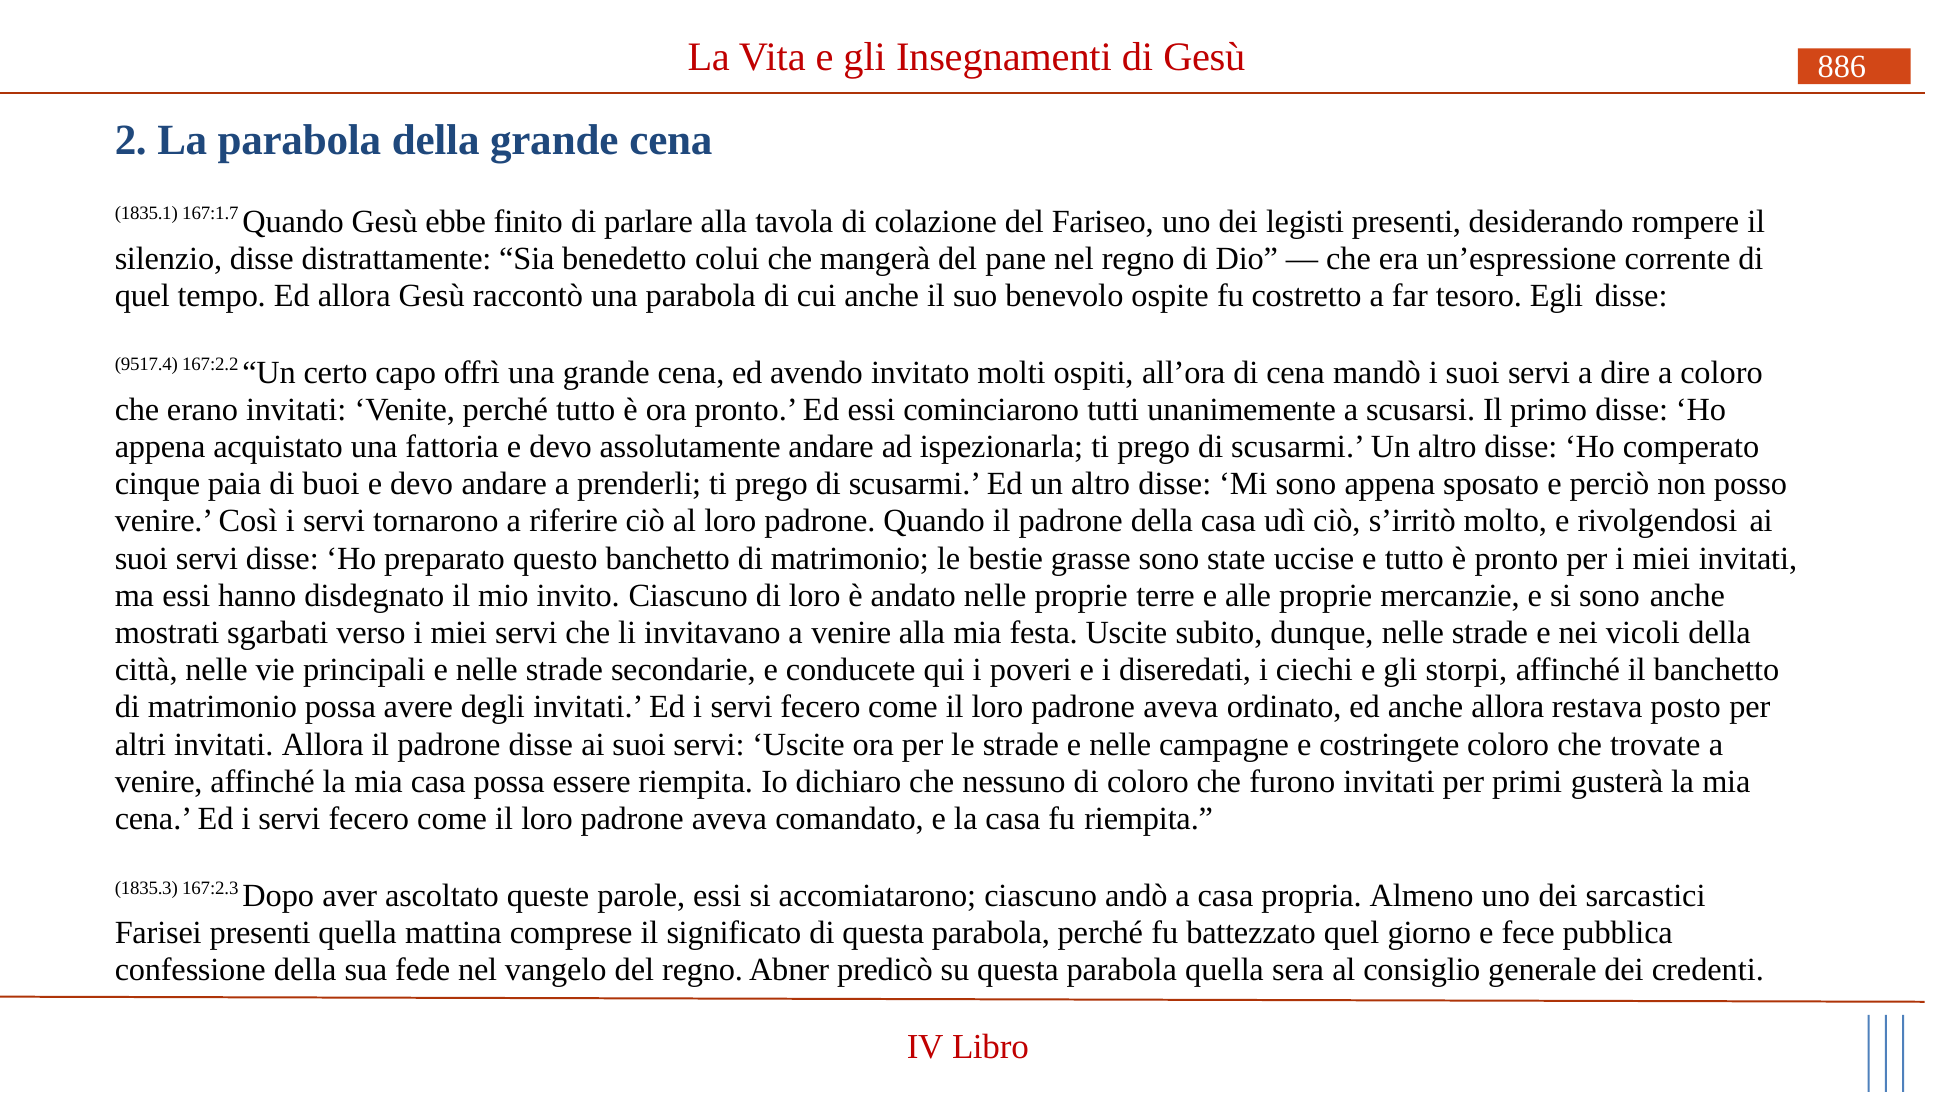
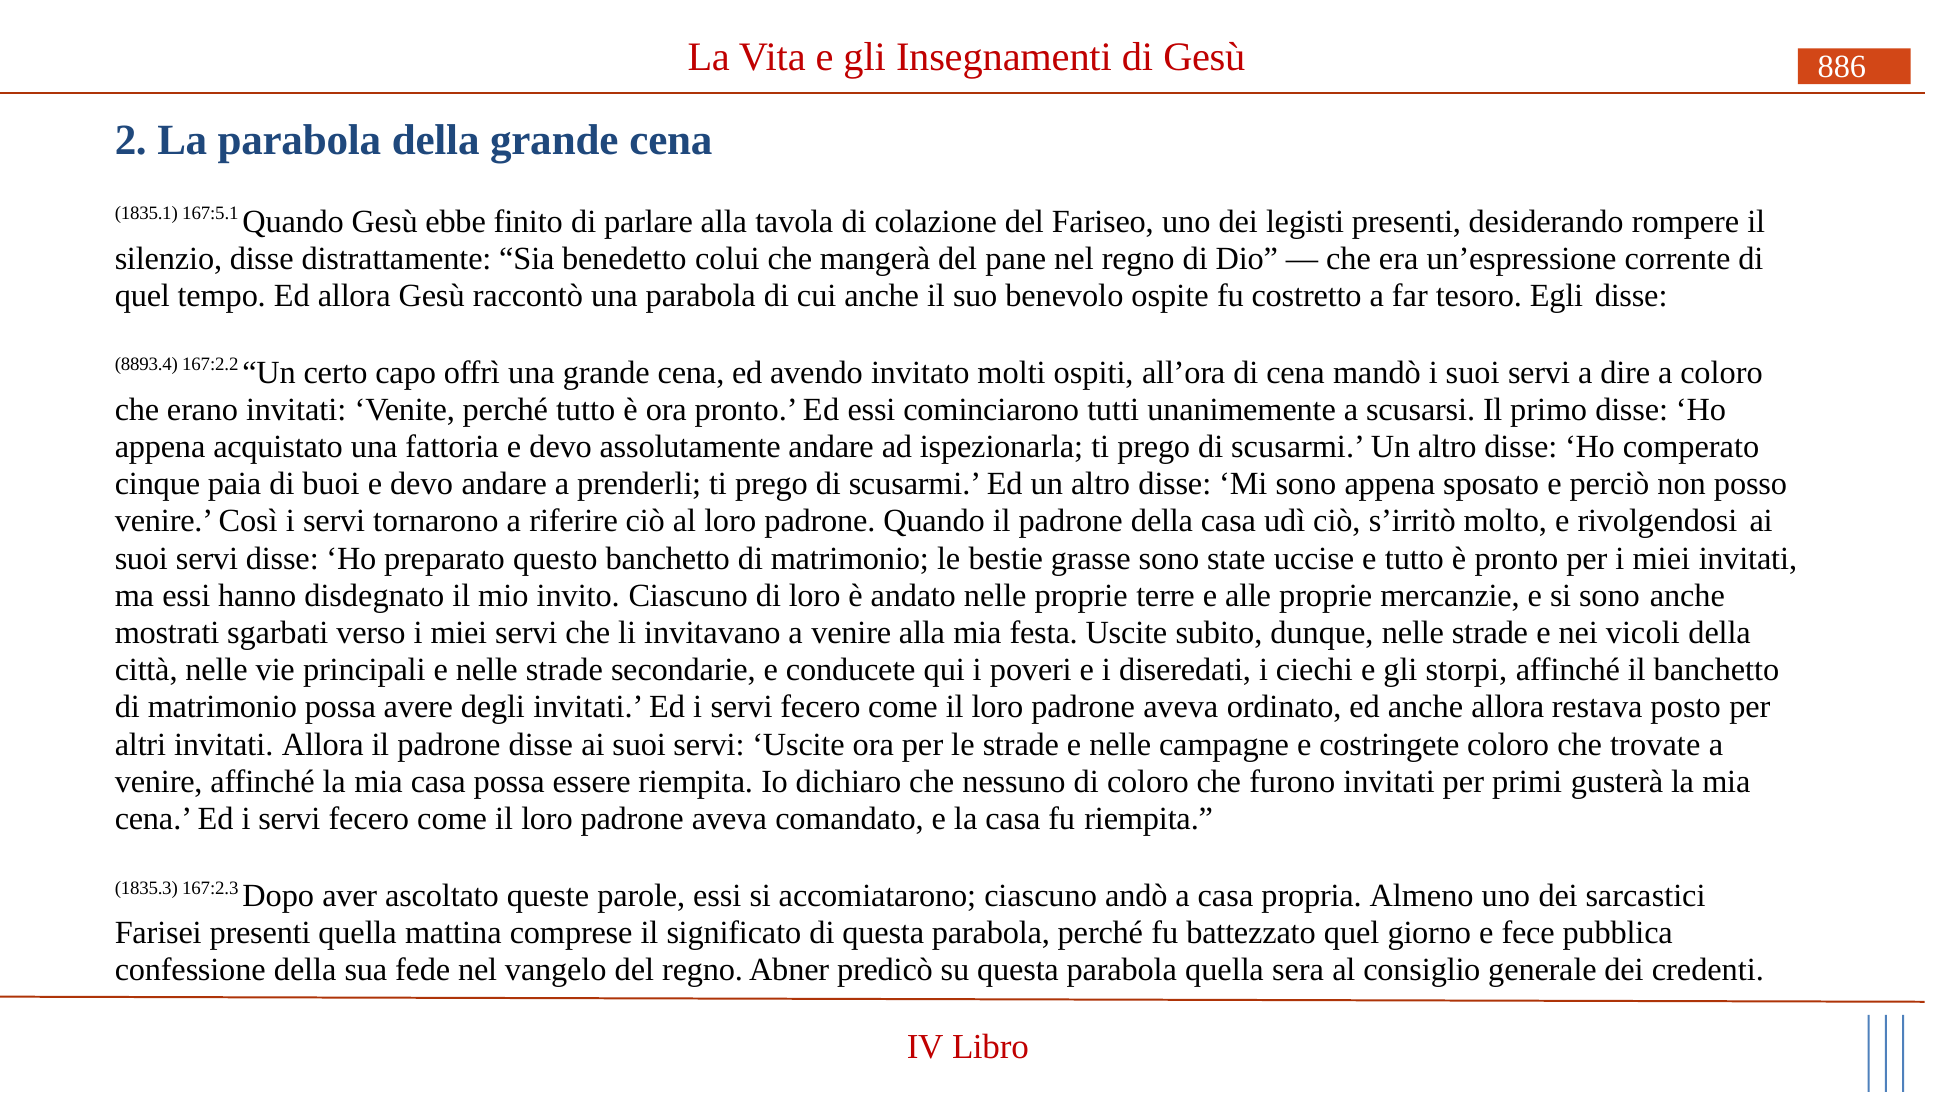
167:1.7: 167:1.7 -> 167:5.1
9517.4: 9517.4 -> 8893.4
